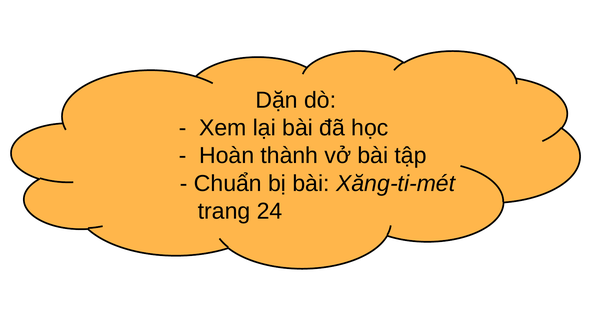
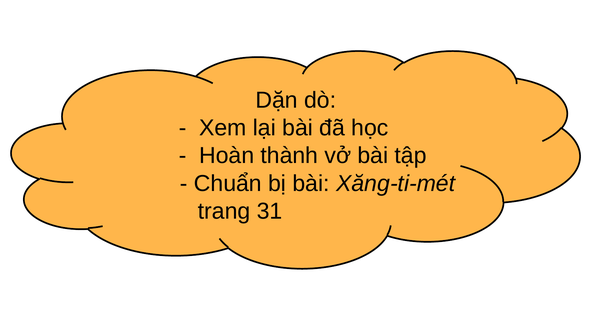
24: 24 -> 31
